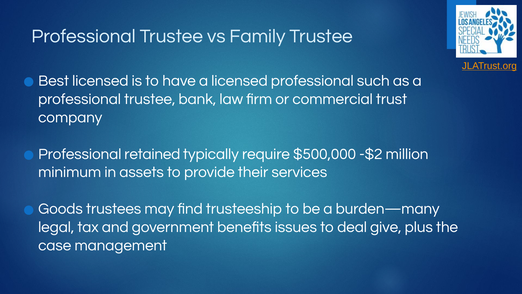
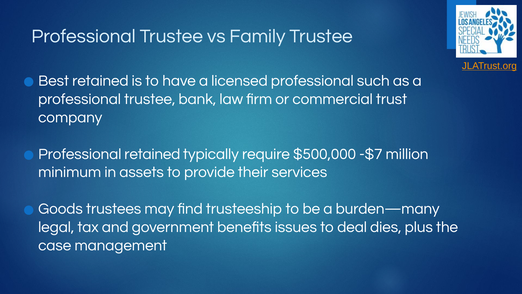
Best licensed: licensed -> retained
-$2: -$2 -> -$7
give: give -> dies
